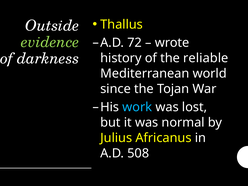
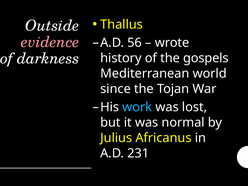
evidence colour: light green -> pink
72: 72 -> 56
reliable: reliable -> gospels
508: 508 -> 231
